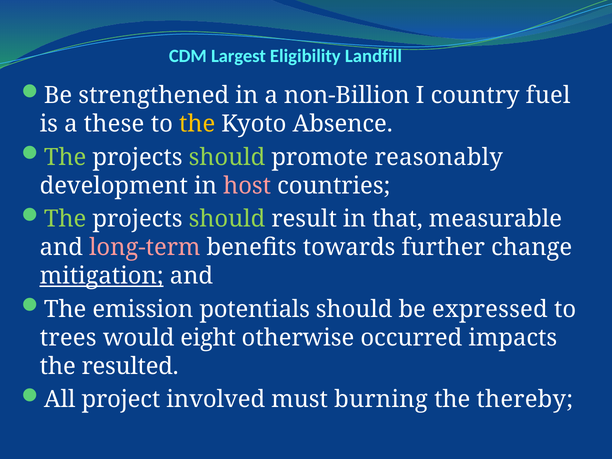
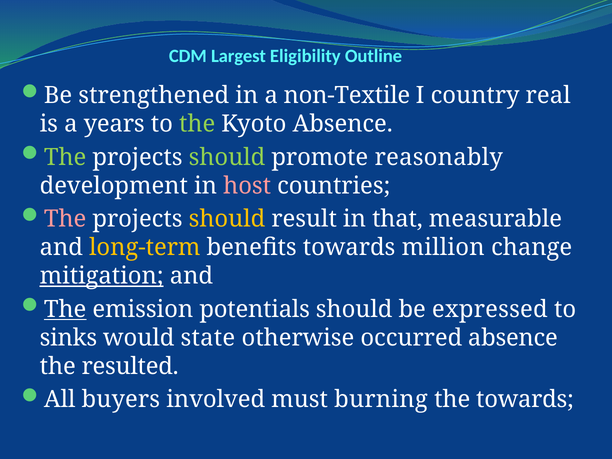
Landfill: Landfill -> Outline
non-Billion: non-Billion -> non-Textile
fuel: fuel -> real
these: these -> years
the at (197, 124) colour: yellow -> light green
The at (65, 219) colour: light green -> pink
should at (227, 219) colour: light green -> yellow
long-term colour: pink -> yellow
further: further -> million
The at (65, 309) underline: none -> present
trees: trees -> sinks
eight: eight -> state
occurred impacts: impacts -> absence
project: project -> buyers
the thereby: thereby -> towards
